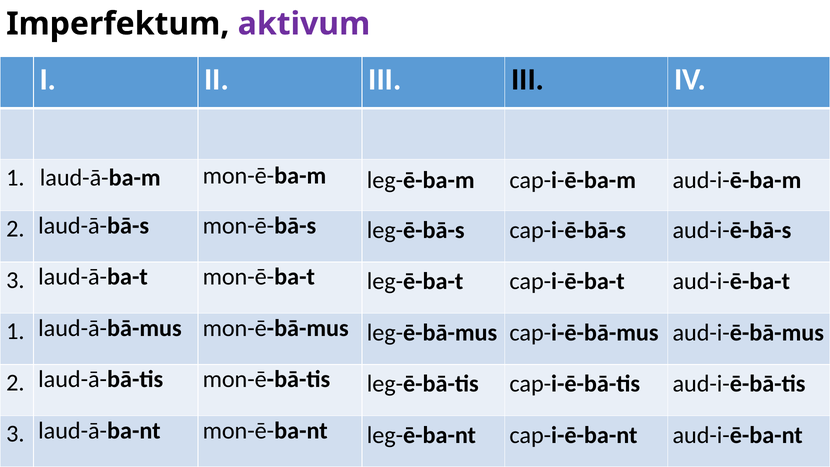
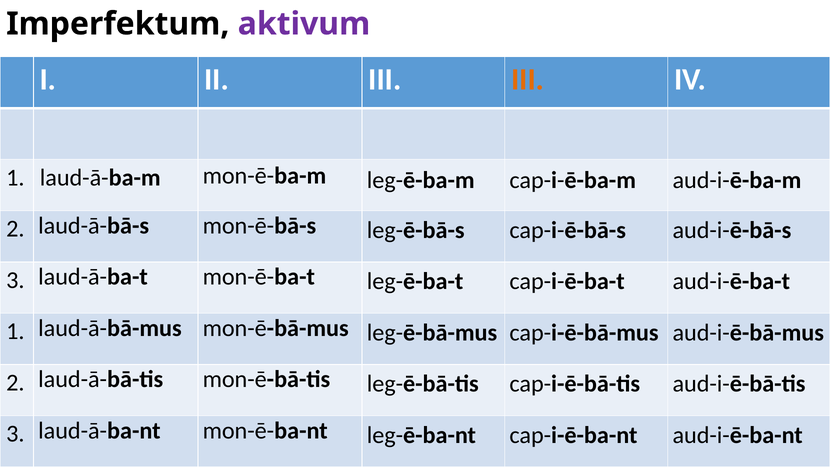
III at (528, 79) colour: black -> orange
